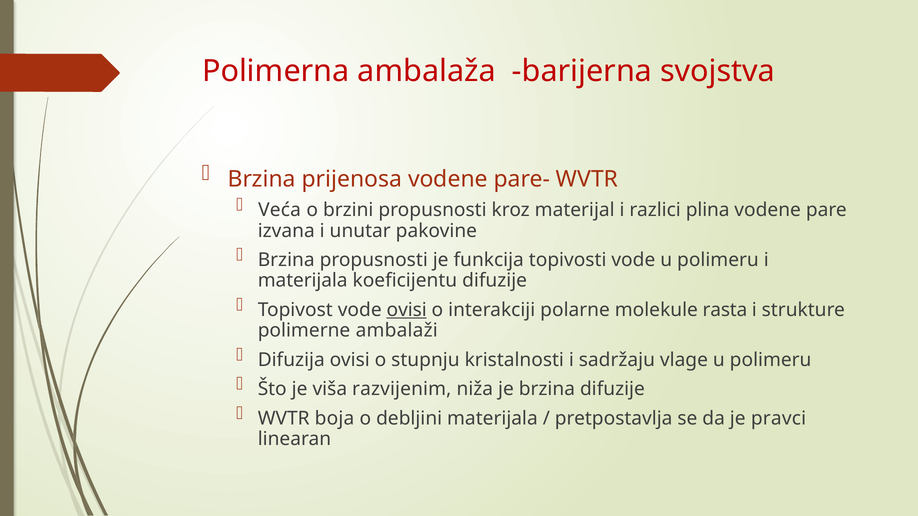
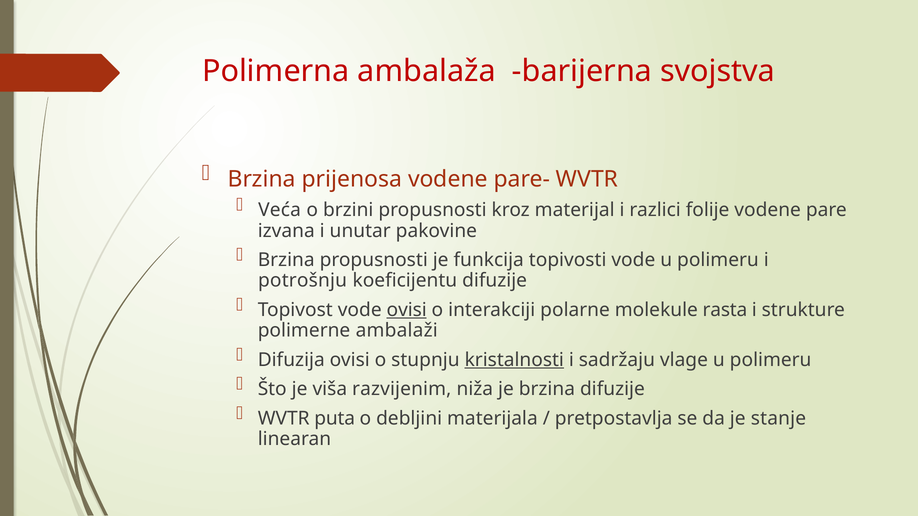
plina: plina -> folije
materijala at (303, 281): materijala -> potrošnju
kristalnosti underline: none -> present
boja: boja -> puta
pravci: pravci -> stanje
